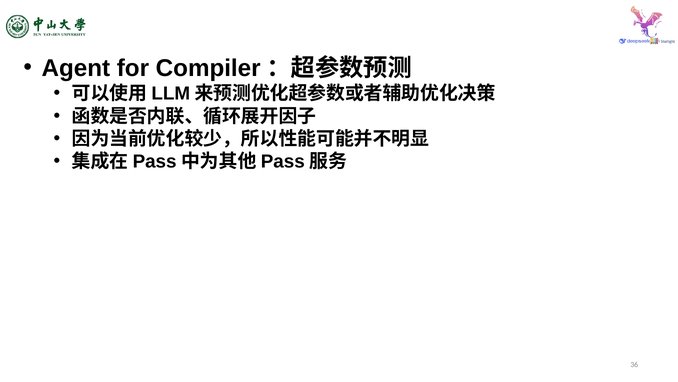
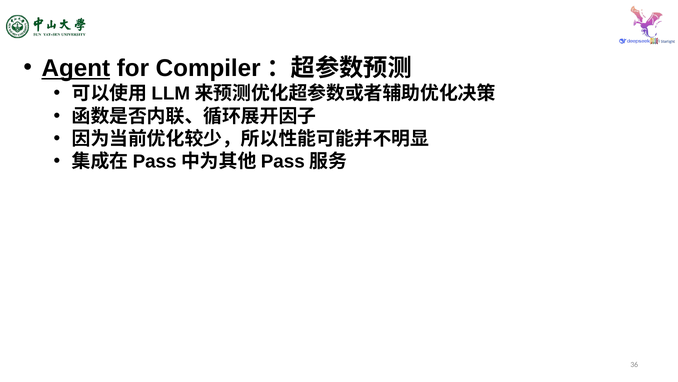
Agent underline: none -> present
